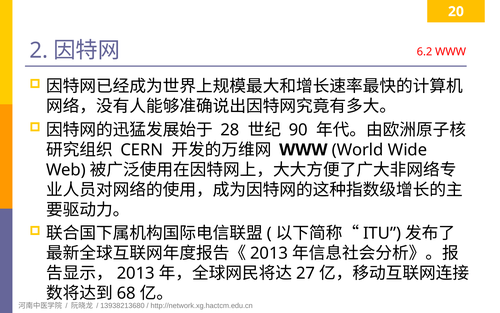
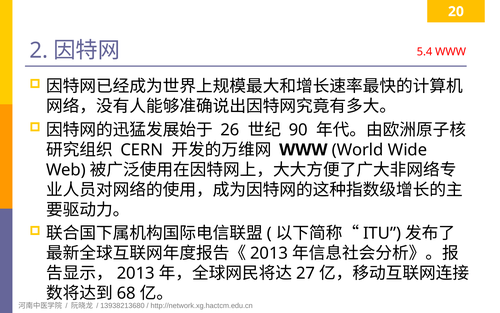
6.2: 6.2 -> 5.4
28: 28 -> 26
